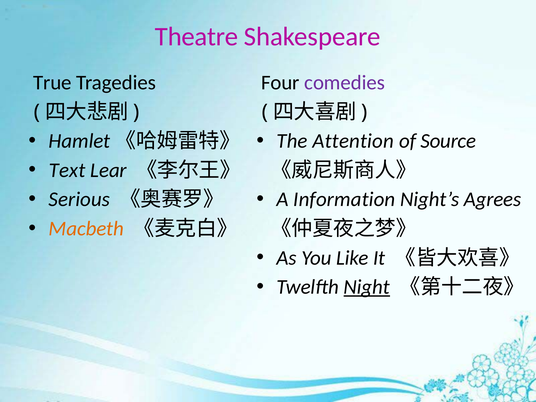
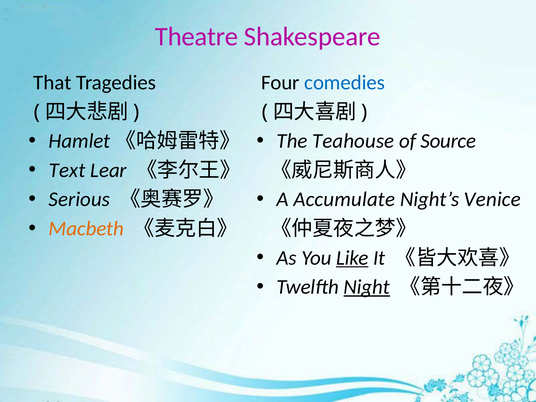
True: True -> That
comedies colour: purple -> blue
Attention: Attention -> Teahouse
Information: Information -> Accumulate
Agrees: Agrees -> Venice
Like underline: none -> present
